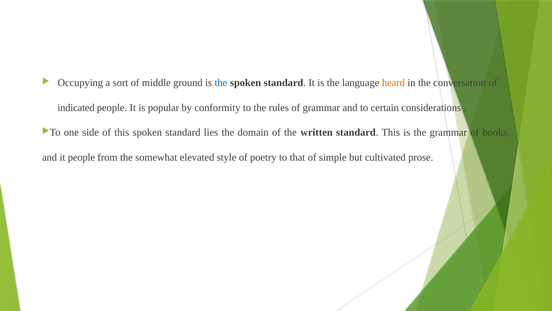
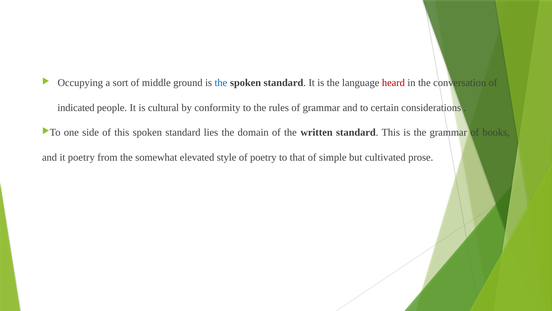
heard colour: orange -> red
popular: popular -> cultural
it people: people -> poetry
